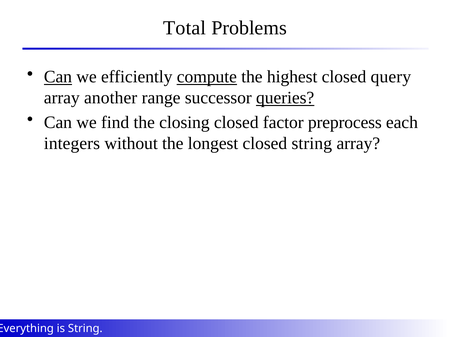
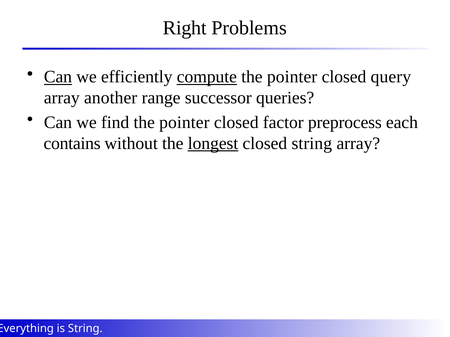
Total: Total -> Right
highest at (292, 77): highest -> pointer
queries underline: present -> none
find the closing: closing -> pointer
integers: integers -> contains
longest underline: none -> present
